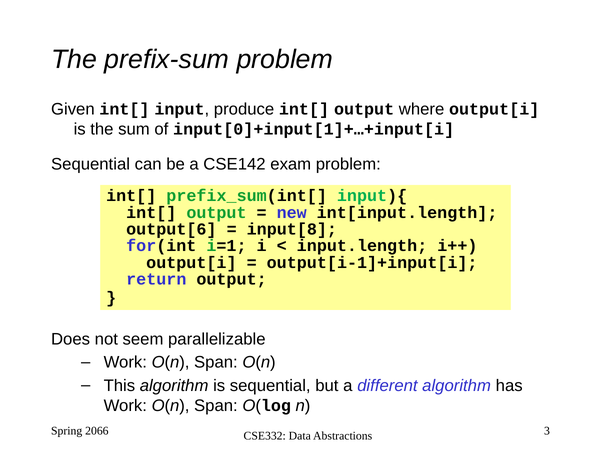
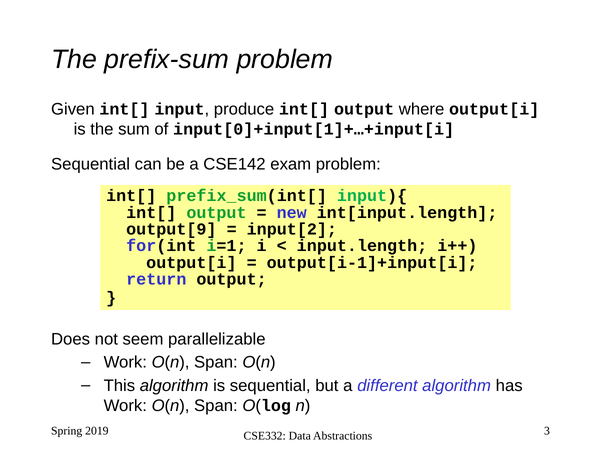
output[6: output[6 -> output[9
input[8: input[8 -> input[2
2066: 2066 -> 2019
